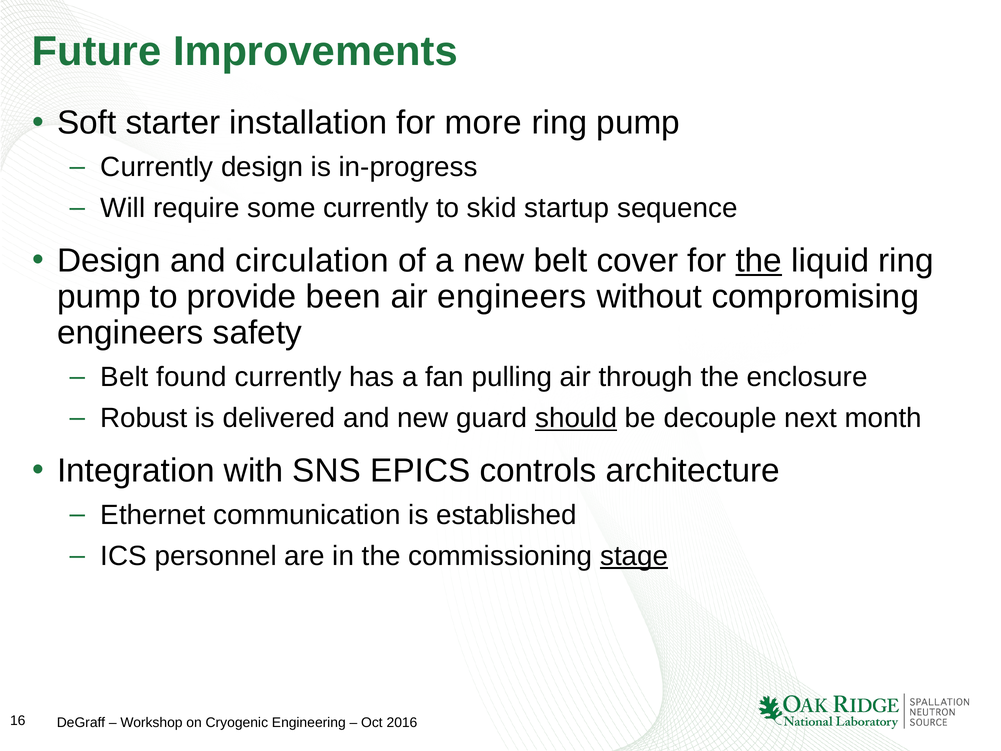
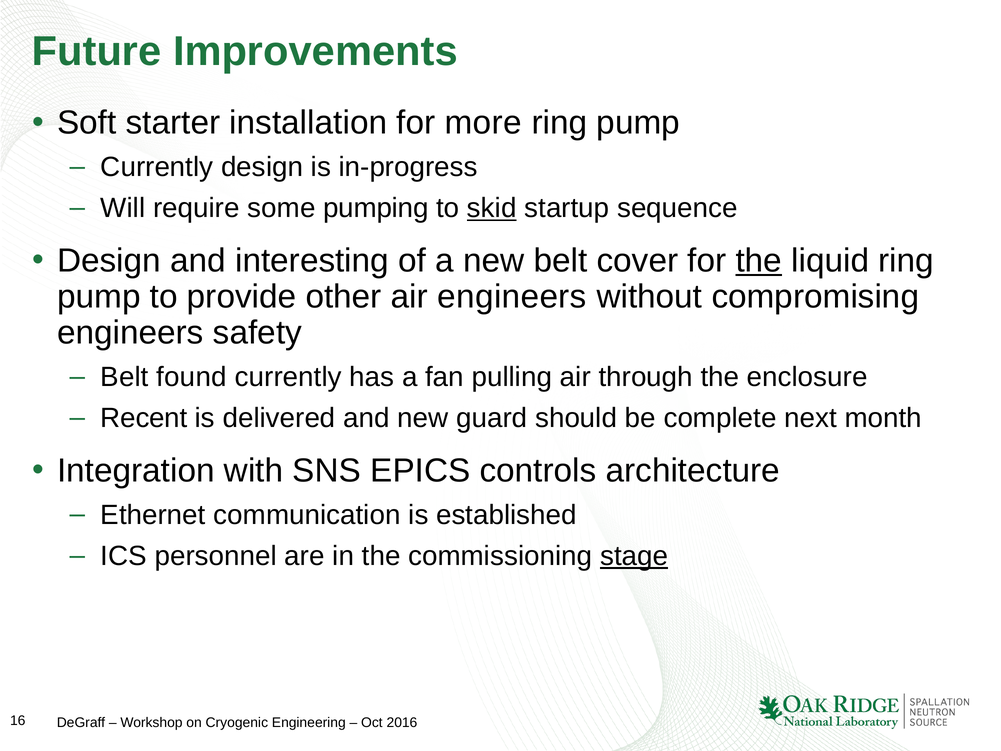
some currently: currently -> pumping
skid underline: none -> present
circulation: circulation -> interesting
been: been -> other
Robust: Robust -> Recent
should underline: present -> none
decouple: decouple -> complete
